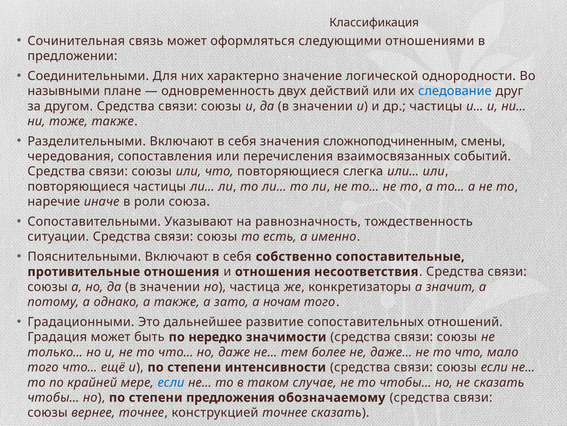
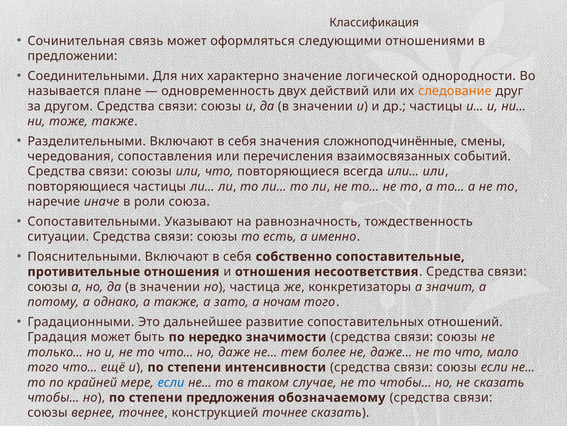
назывными: назывными -> называется
следование colour: blue -> orange
сложноподчиненным: сложноподчиненным -> сложноподчинённые
слегка: слегка -> всегда
